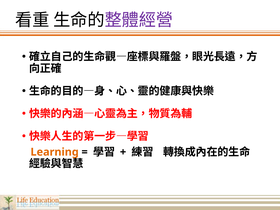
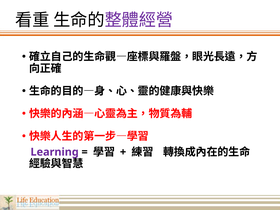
Learning colour: orange -> purple
